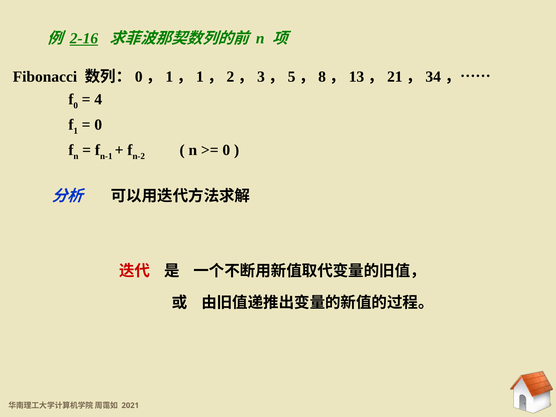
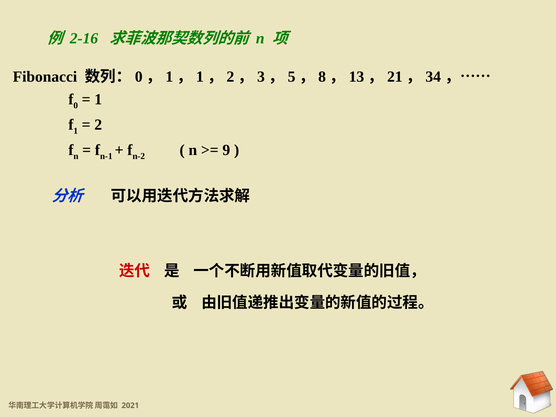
2-16 underline: present -> none
4 at (98, 100): 4 -> 1
0 at (98, 125): 0 -> 2
0 at (226, 150): 0 -> 9
